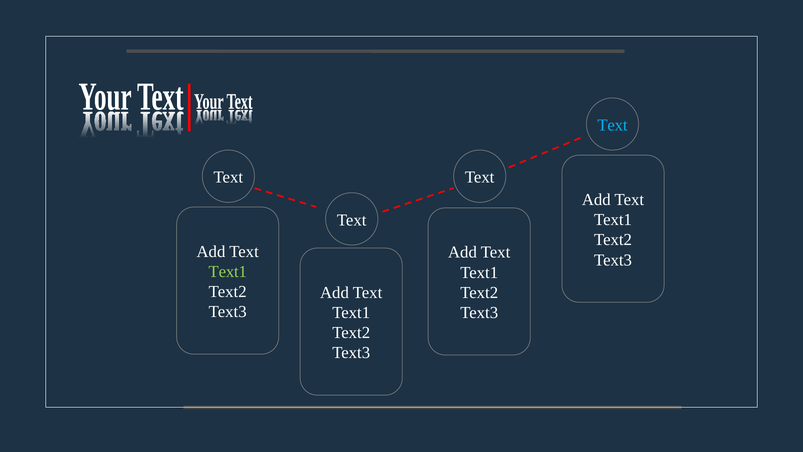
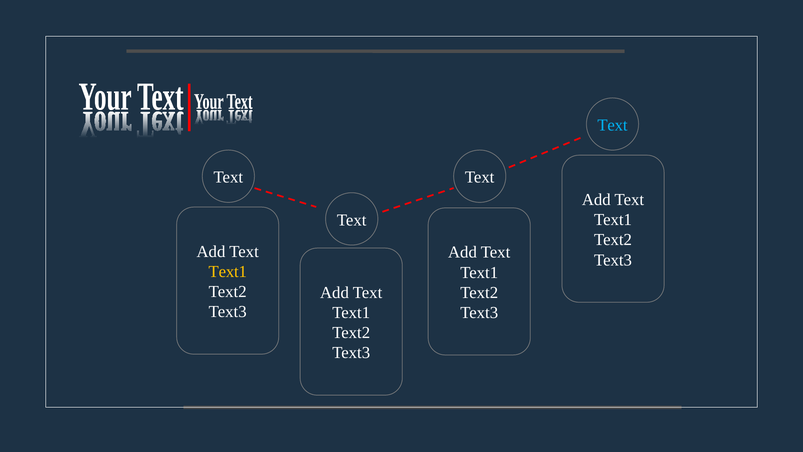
Text1 at (228, 272) colour: light green -> yellow
